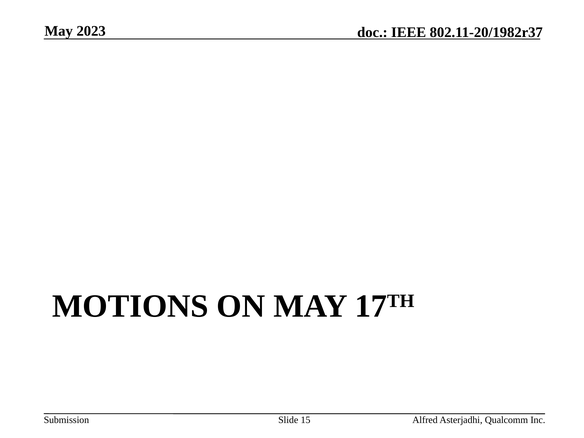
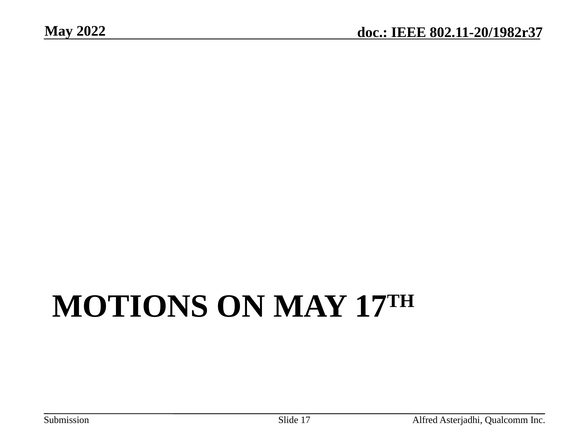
2023: 2023 -> 2022
15: 15 -> 17
